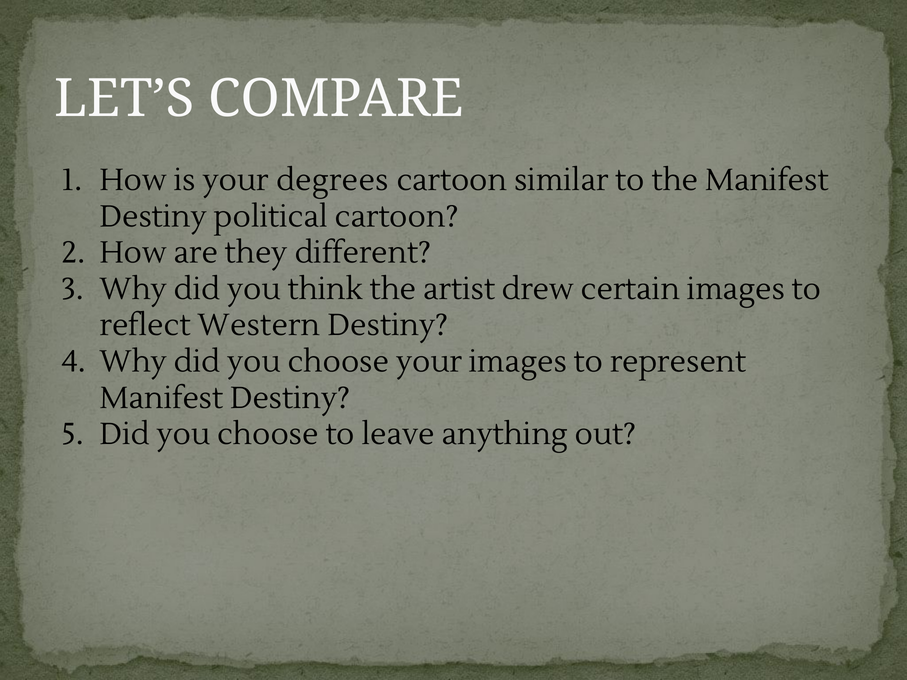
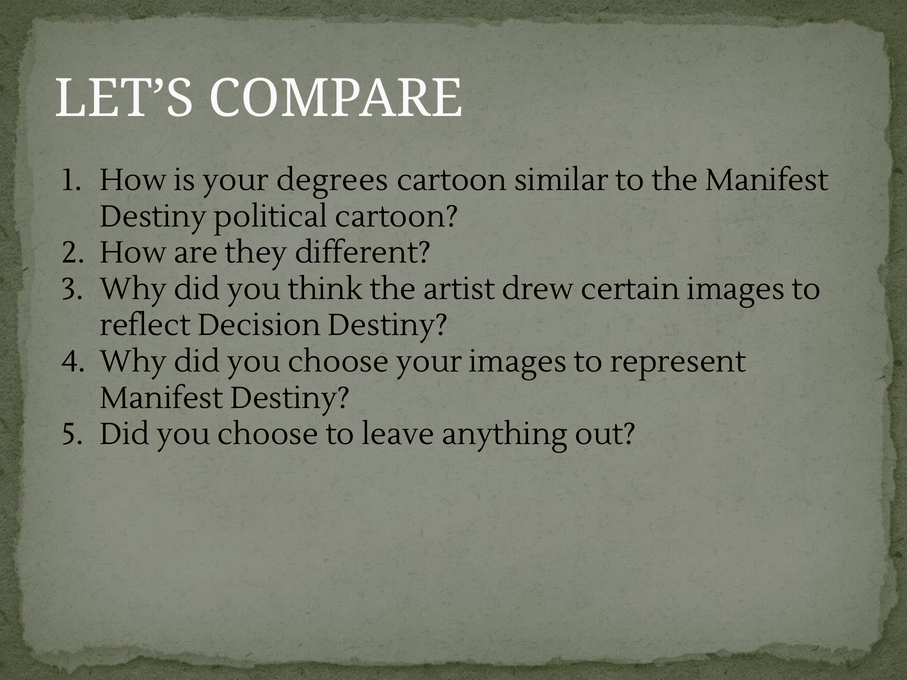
Western: Western -> Decision
